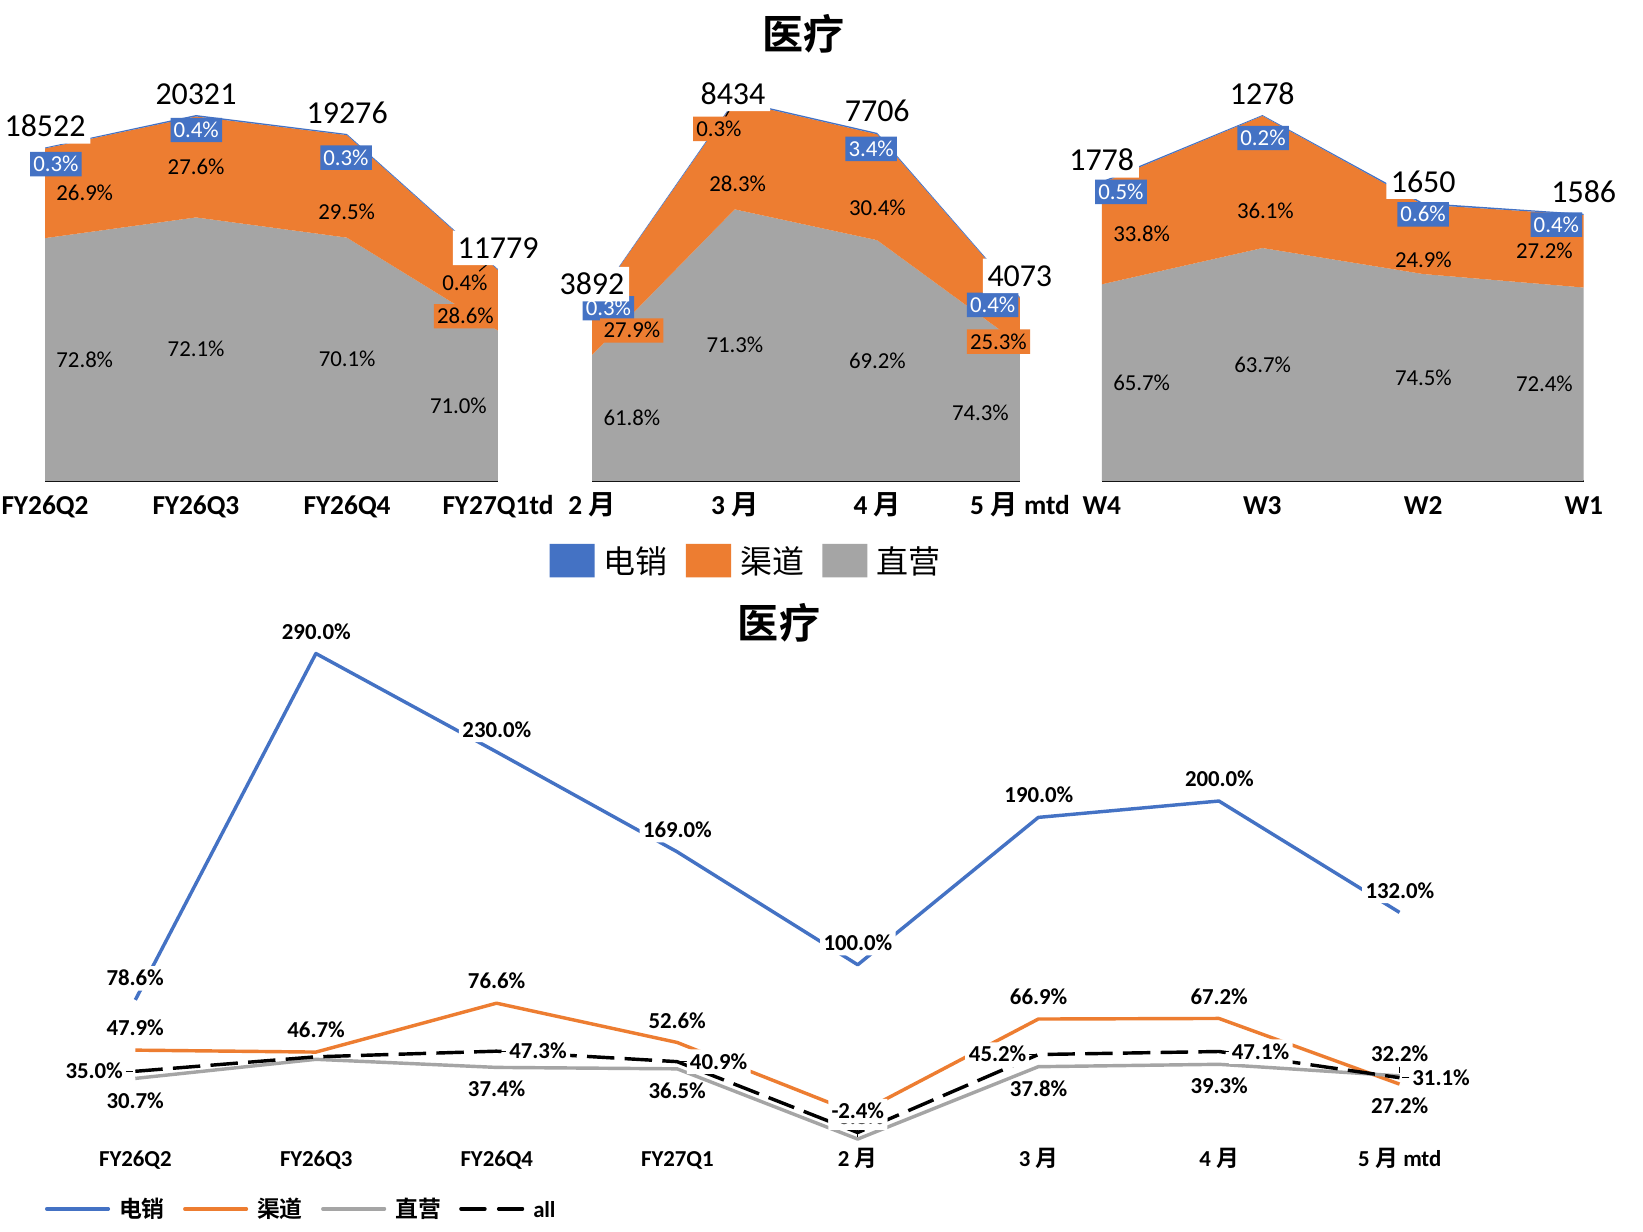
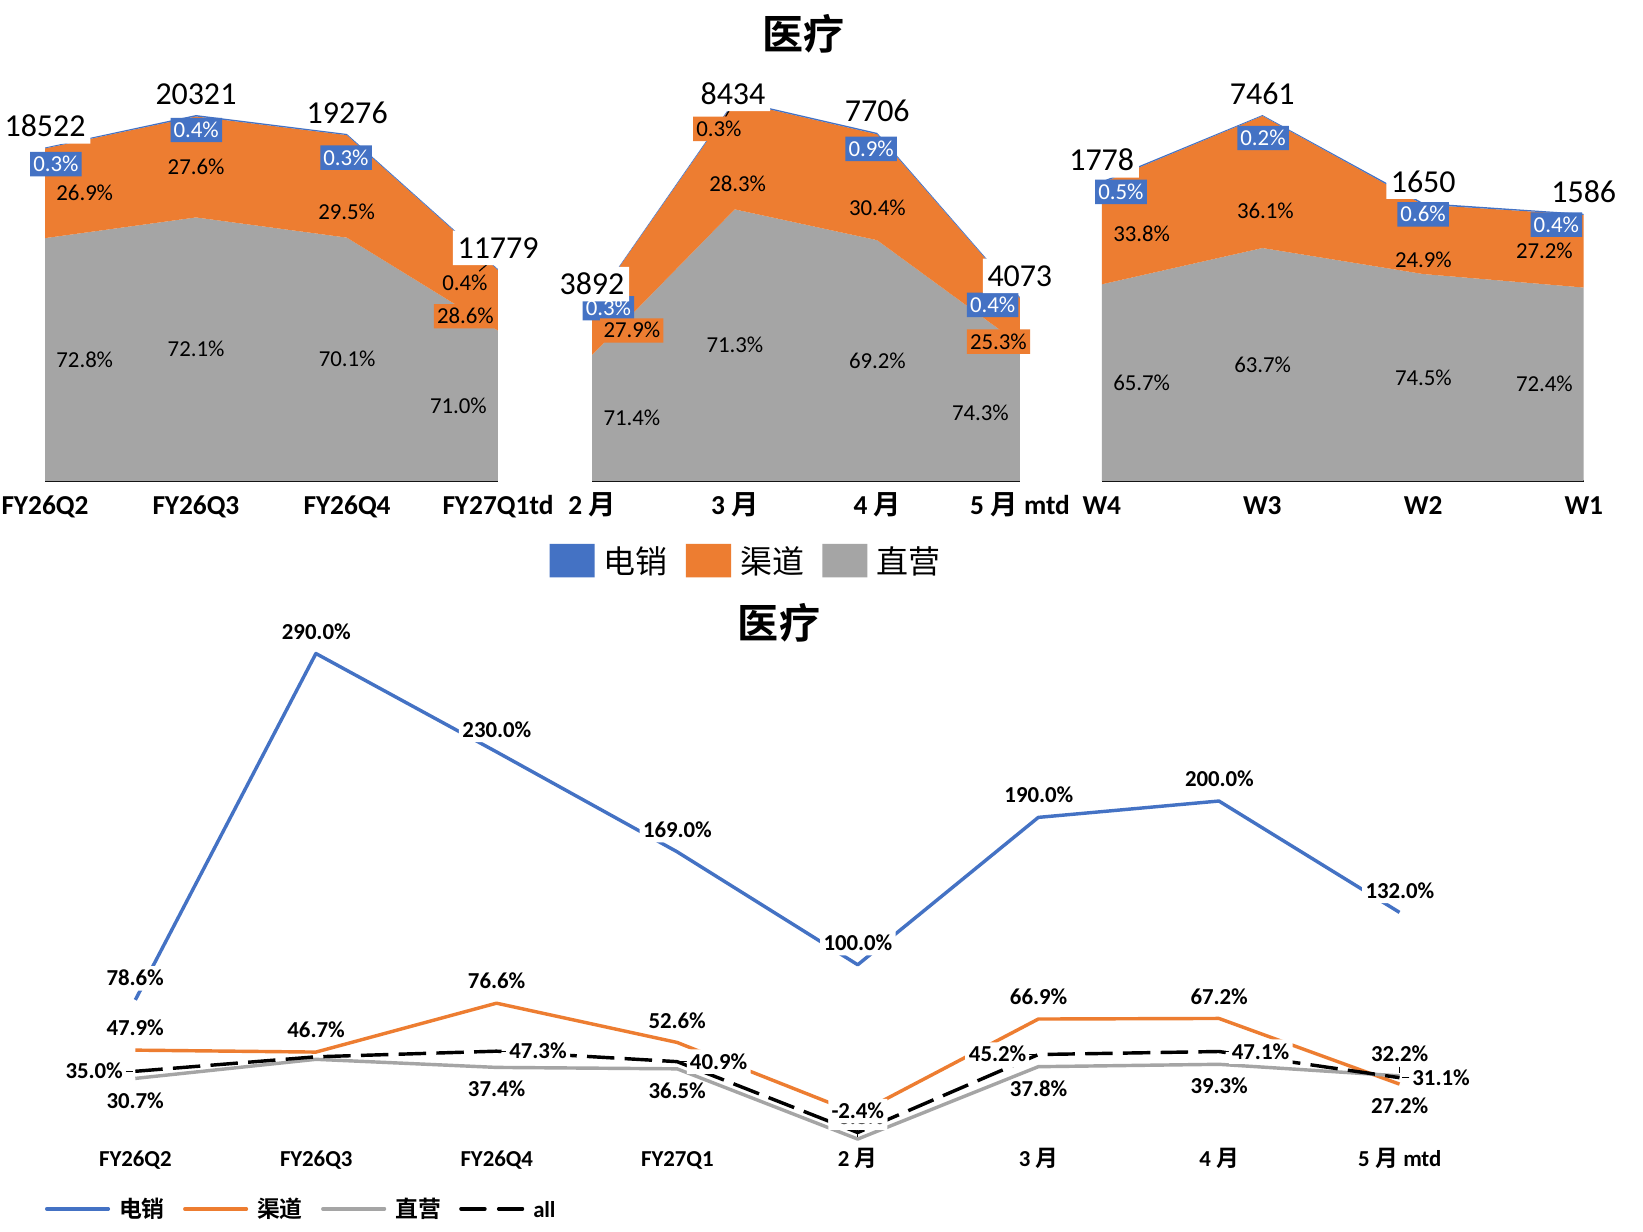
1278: 1278 -> 7461
3.4%: 3.4% -> 0.9%
61.8%: 61.8% -> 71.4%
